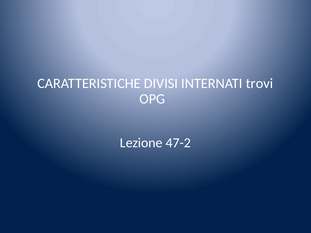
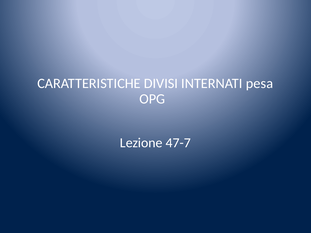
trovi: trovi -> pesa
47-2: 47-2 -> 47-7
